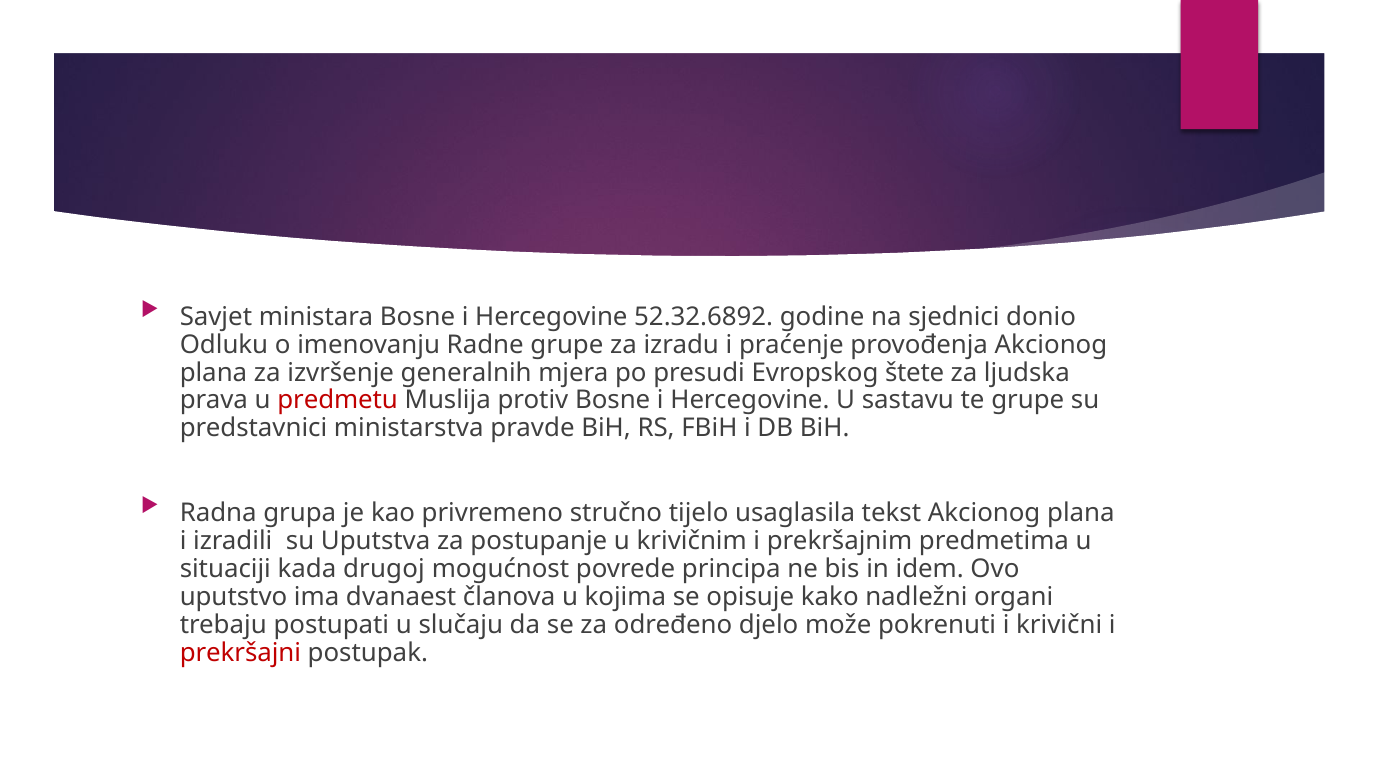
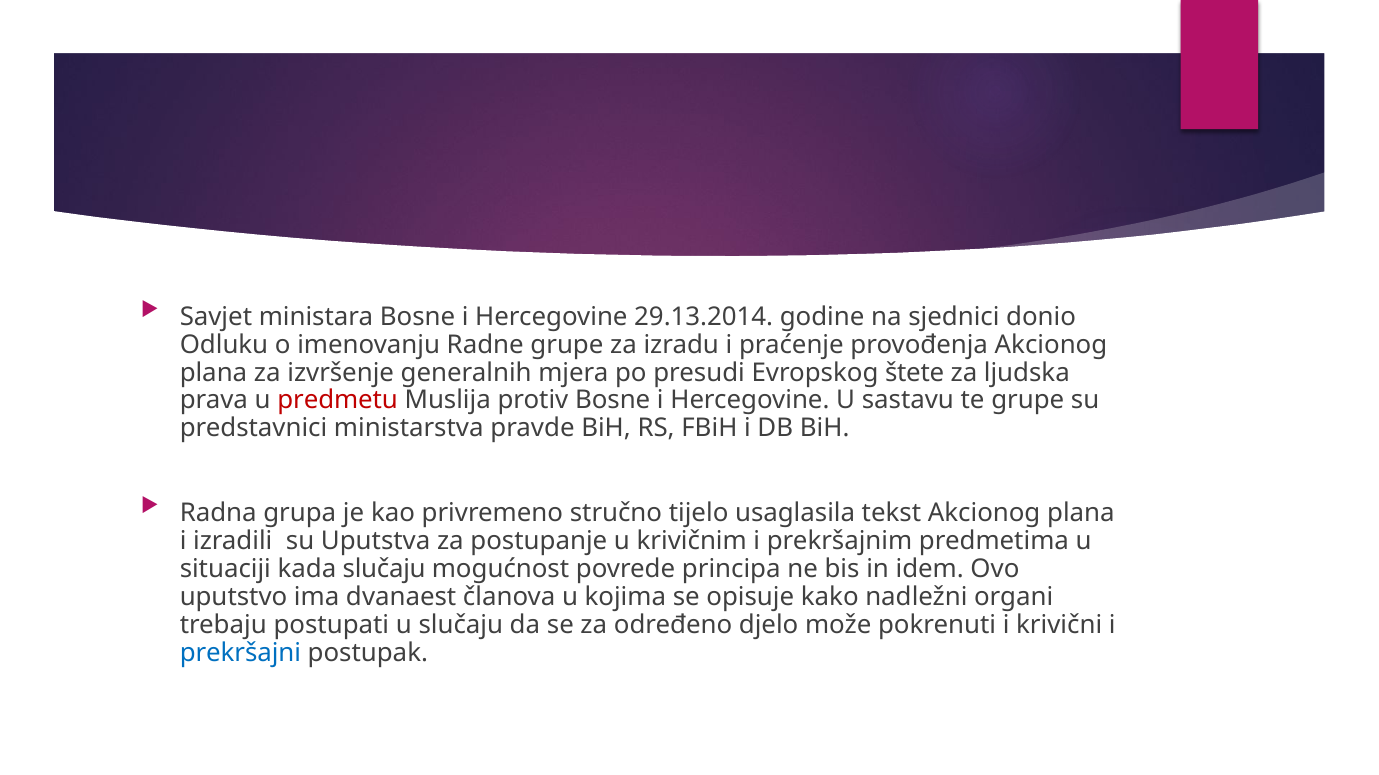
52.32.6892: 52.32.6892 -> 29.13.2014
kada drugoj: drugoj -> slučaju
prekršajni colour: red -> blue
